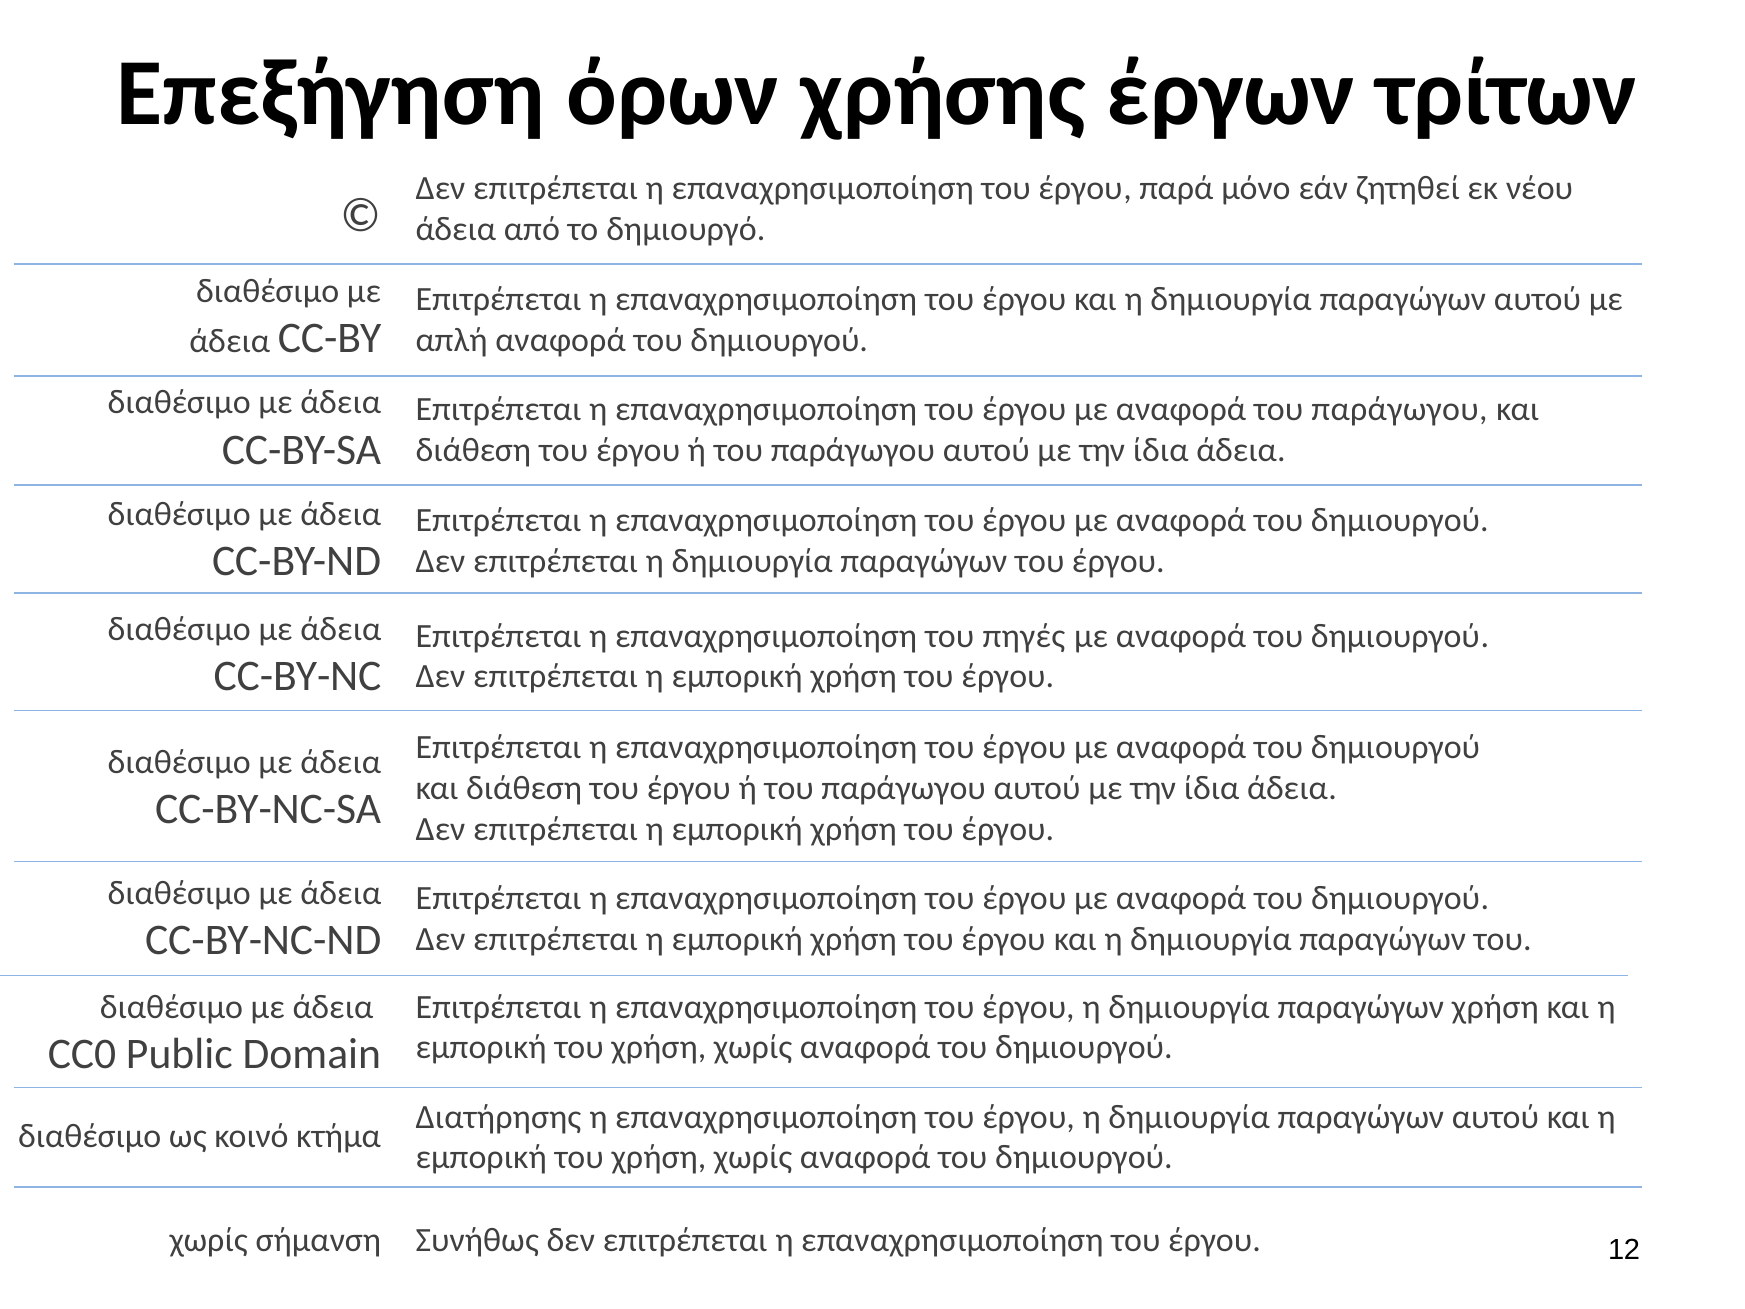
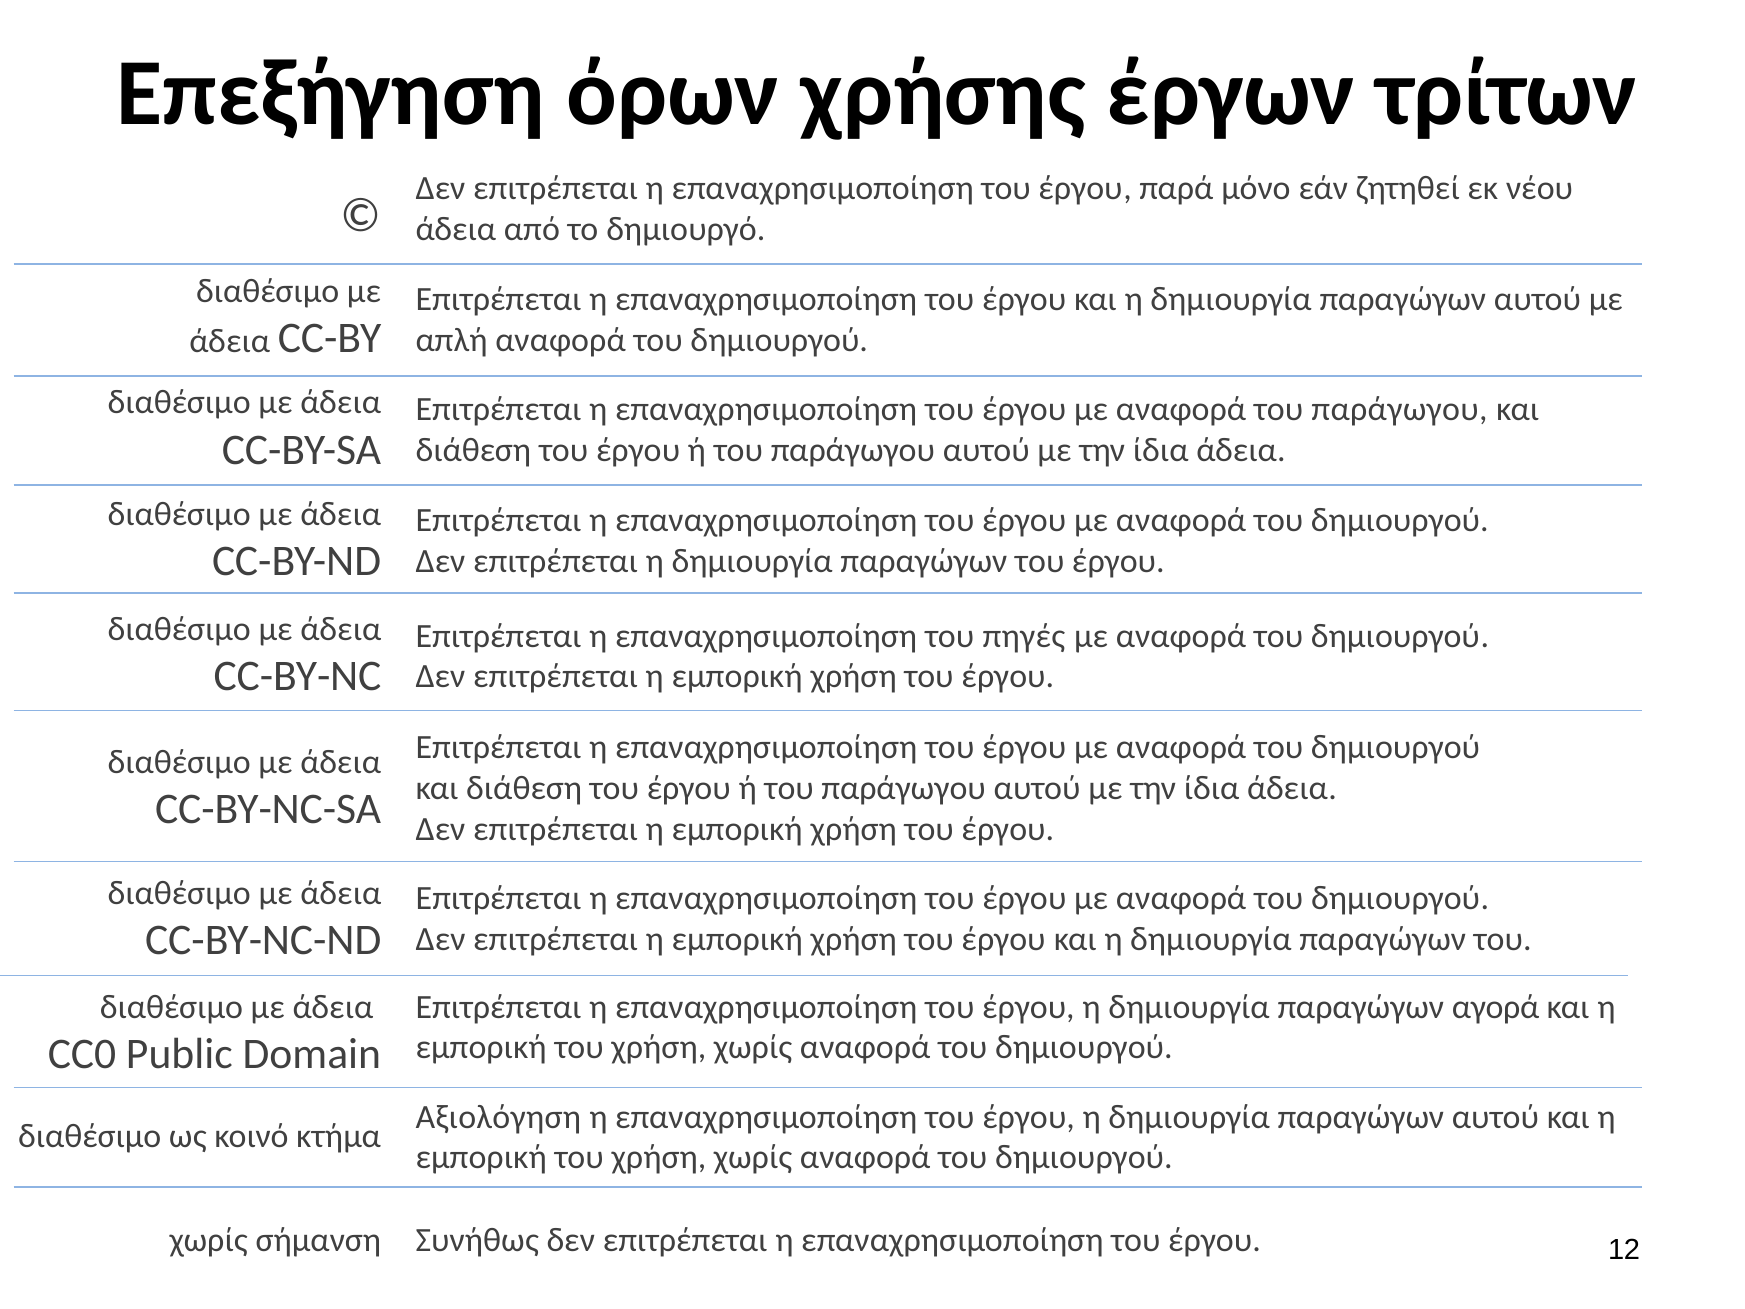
παραγώγων χρήση: χρήση -> αγορά
Διατήρησης: Διατήρησης -> Αξιολόγηση
